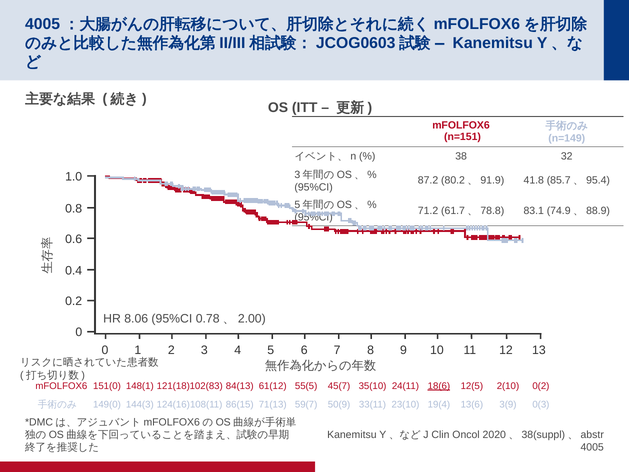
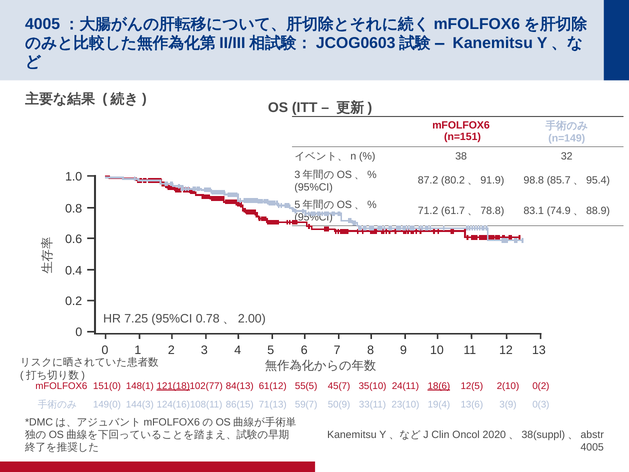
41.8: 41.8 -> 98.8
8.06: 8.06 -> 7.25
121(18 underline: none -> present
102(83: 102(83 -> 102(77
